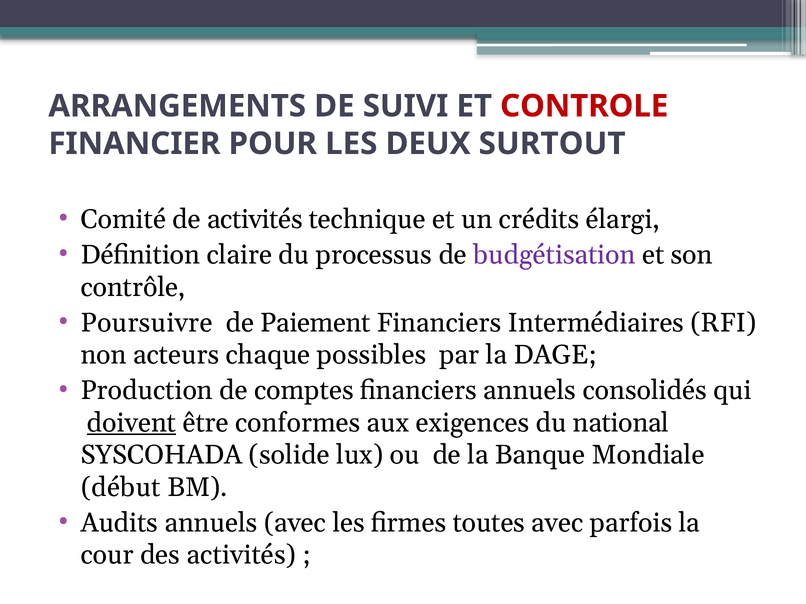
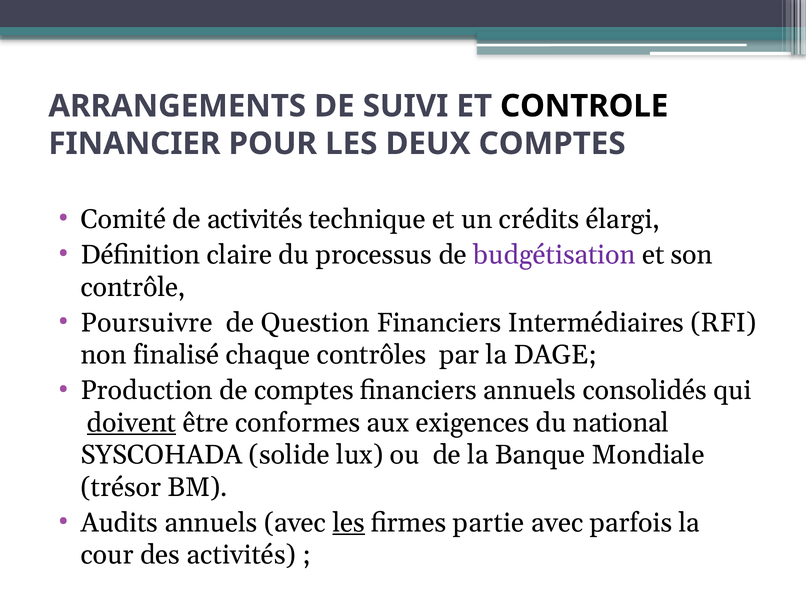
CONTROLE colour: red -> black
DEUX SURTOUT: SURTOUT -> COMPTES
Paiement: Paiement -> Question
acteurs: acteurs -> finalisé
possibles: possibles -> contrôles
début: début -> trésor
les at (349, 523) underline: none -> present
toutes: toutes -> partie
